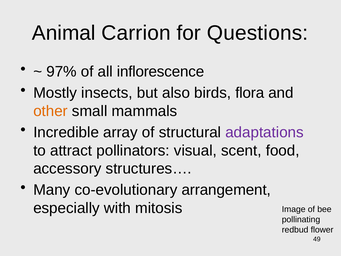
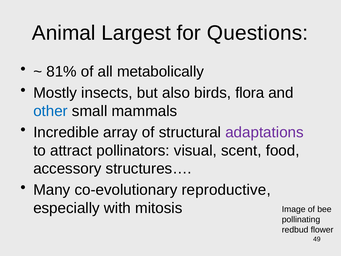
Carrion: Carrion -> Largest
97%: 97% -> 81%
inflorescence: inflorescence -> metabolically
other colour: orange -> blue
arrangement: arrangement -> reproductive
